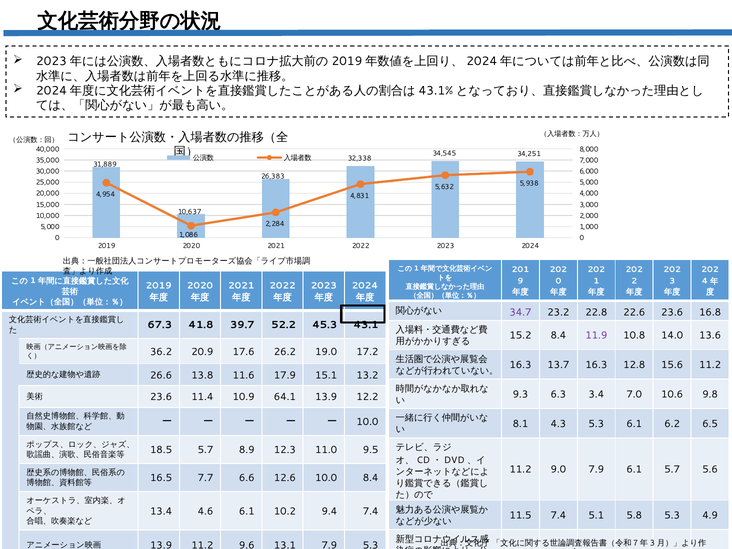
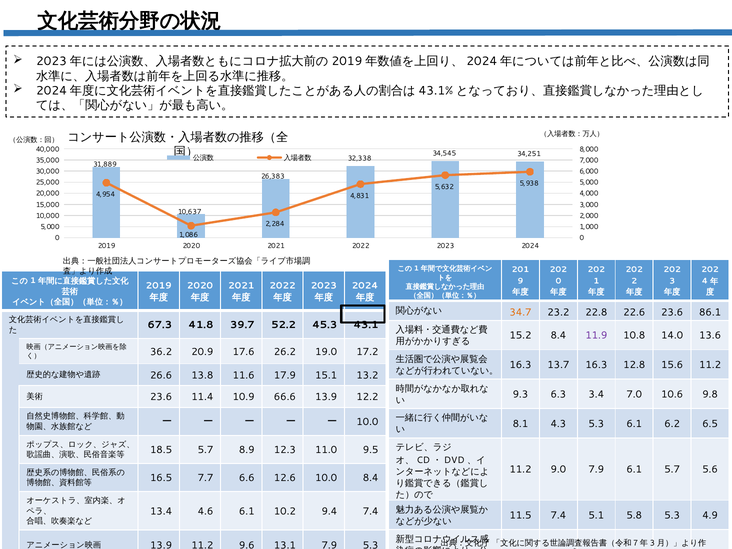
34.7 colour: purple -> orange
16.8: 16.8 -> 86.1
64.1: 64.1 -> 66.6
